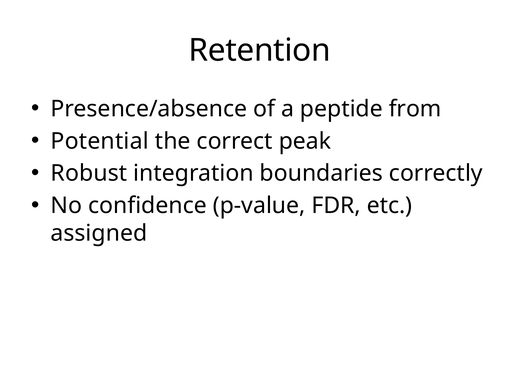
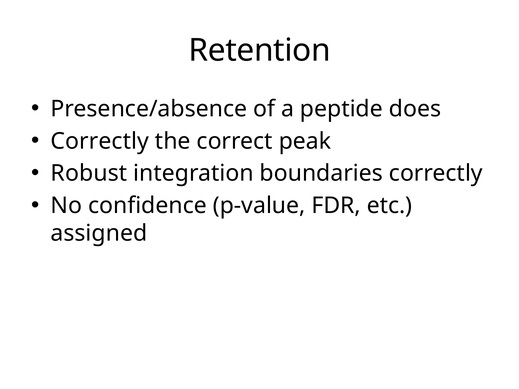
from: from -> does
Potential at (100, 141): Potential -> Correctly
